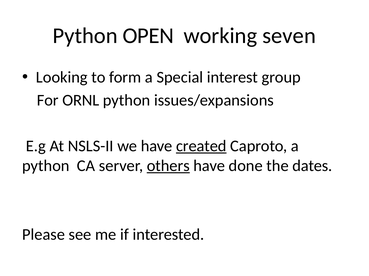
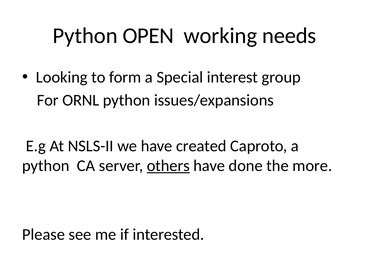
seven: seven -> needs
created underline: present -> none
dates: dates -> more
